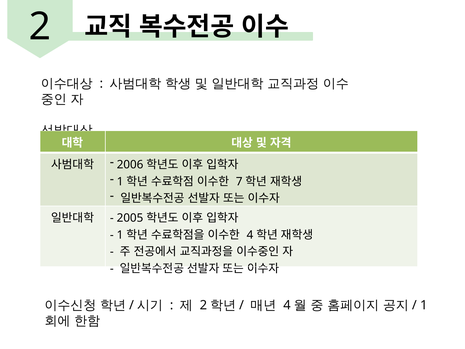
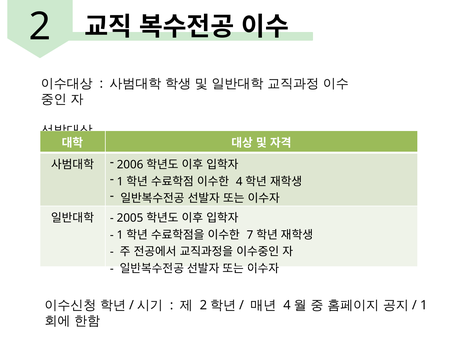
7: 7 -> 4
4: 4 -> 7
